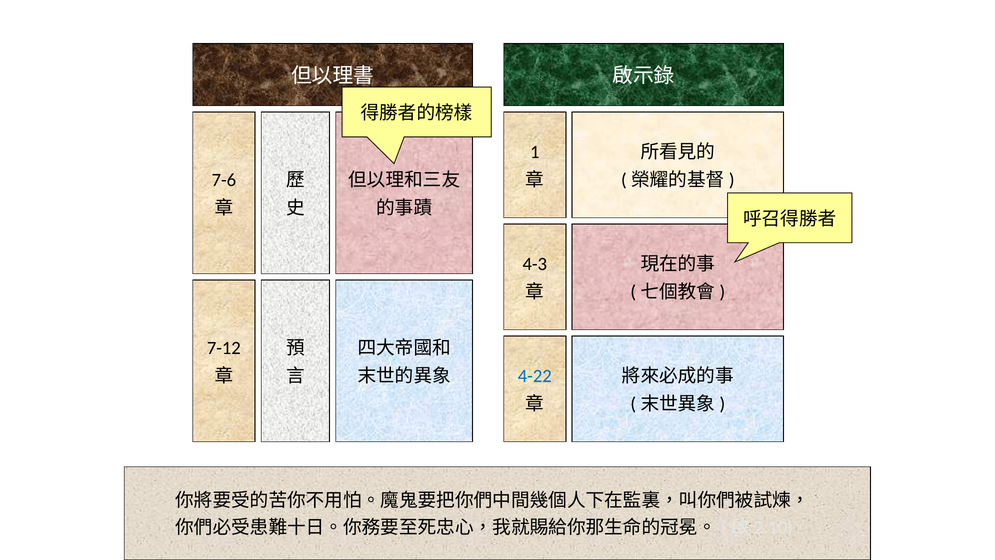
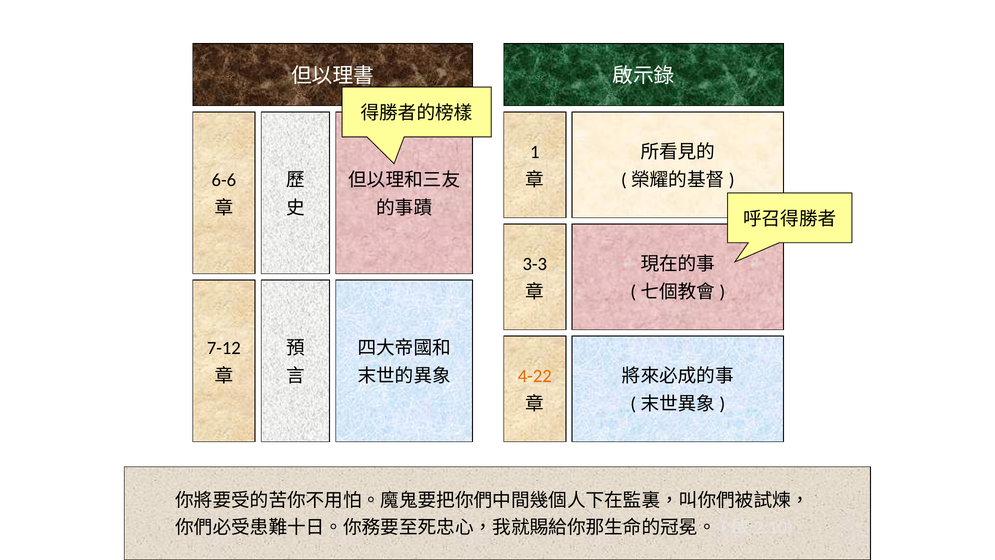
7-6: 7-6 -> 6-6
4-3: 4-3 -> 3-3
4-22 colour: blue -> orange
